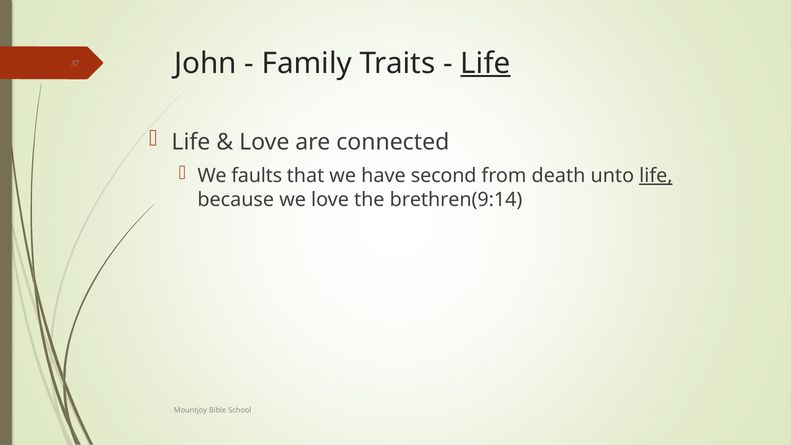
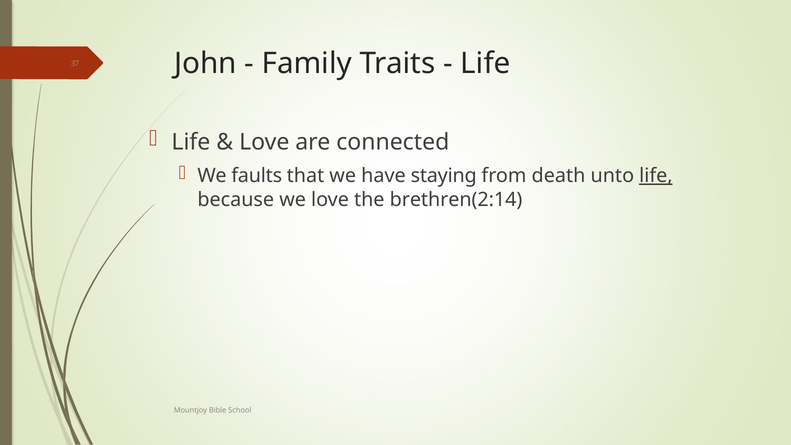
Life at (485, 63) underline: present -> none
second: second -> staying
brethren(9:14: brethren(9:14 -> brethren(2:14
